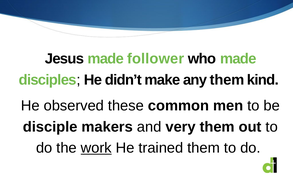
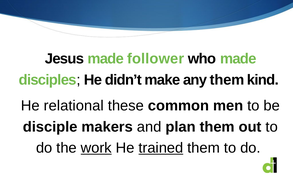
observed: observed -> relational
very: very -> plan
trained underline: none -> present
